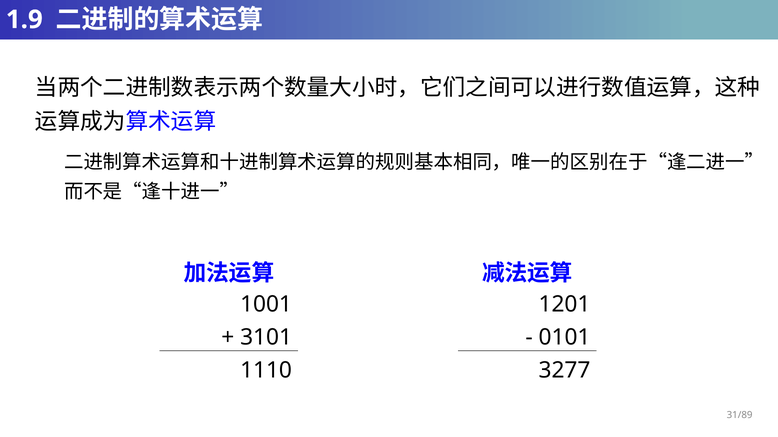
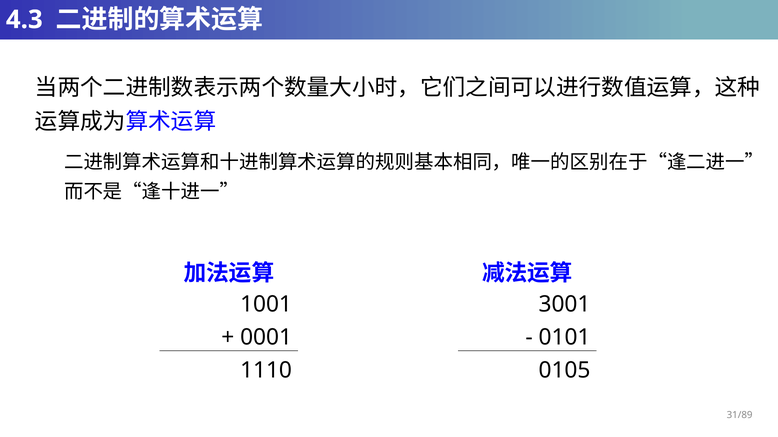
1.9: 1.9 -> 4.3
1201: 1201 -> 3001
3101: 3101 -> 0001
3277: 3277 -> 0105
